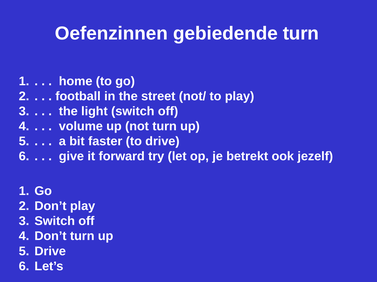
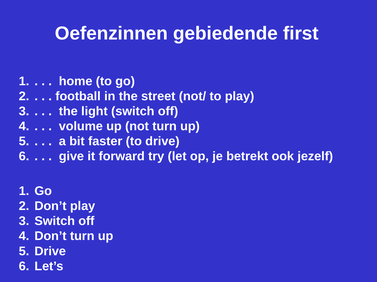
gebiedende turn: turn -> first
